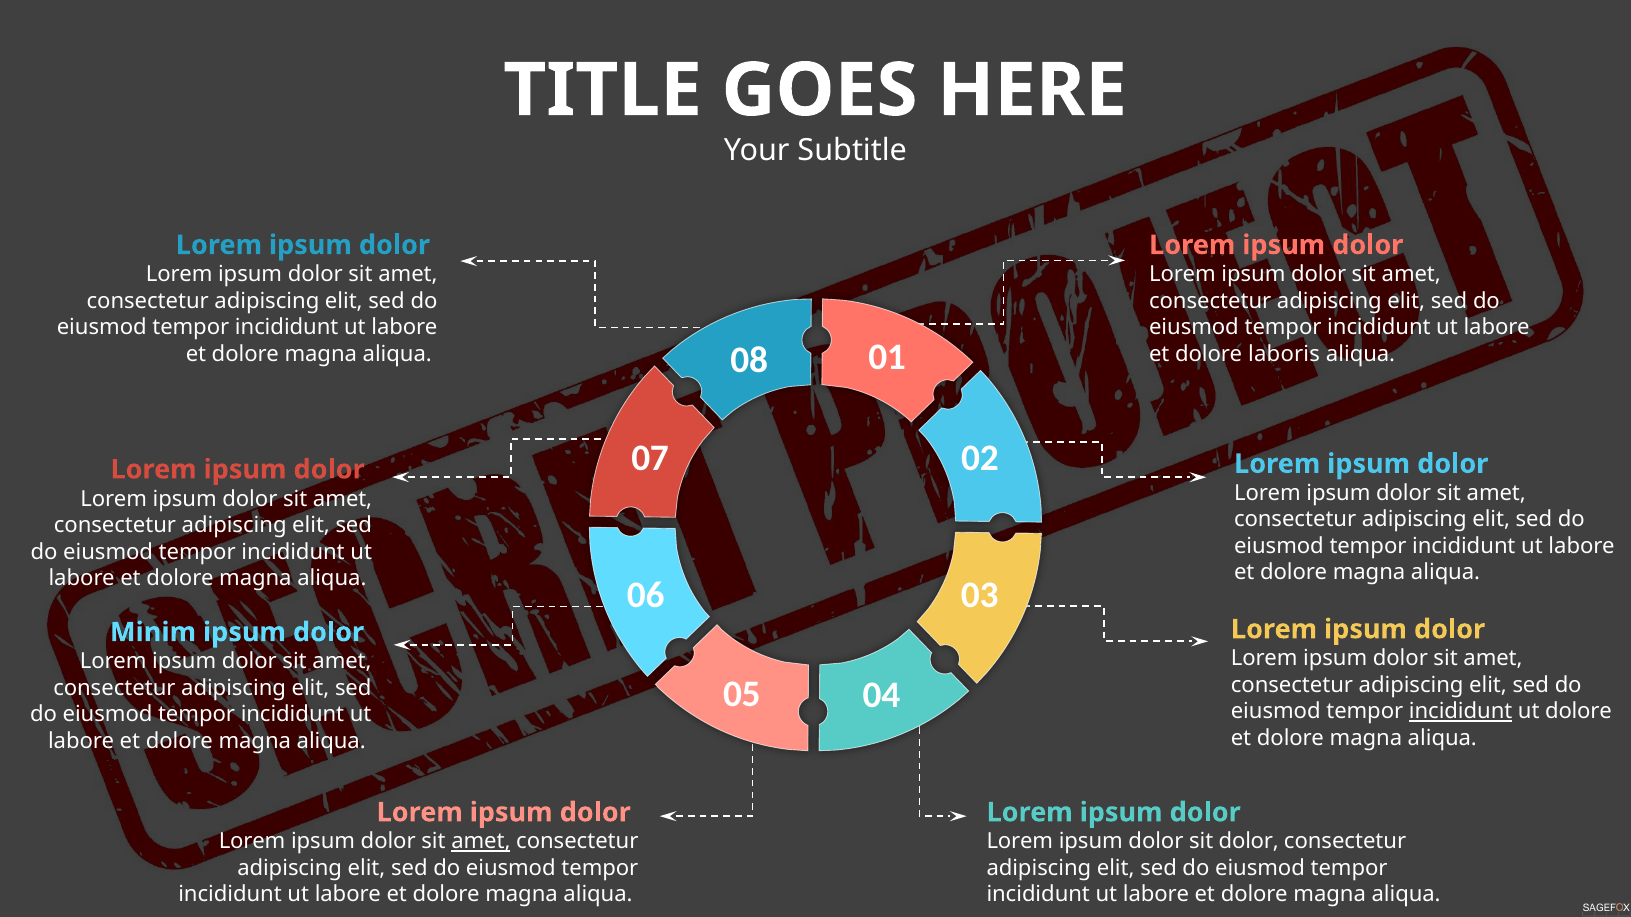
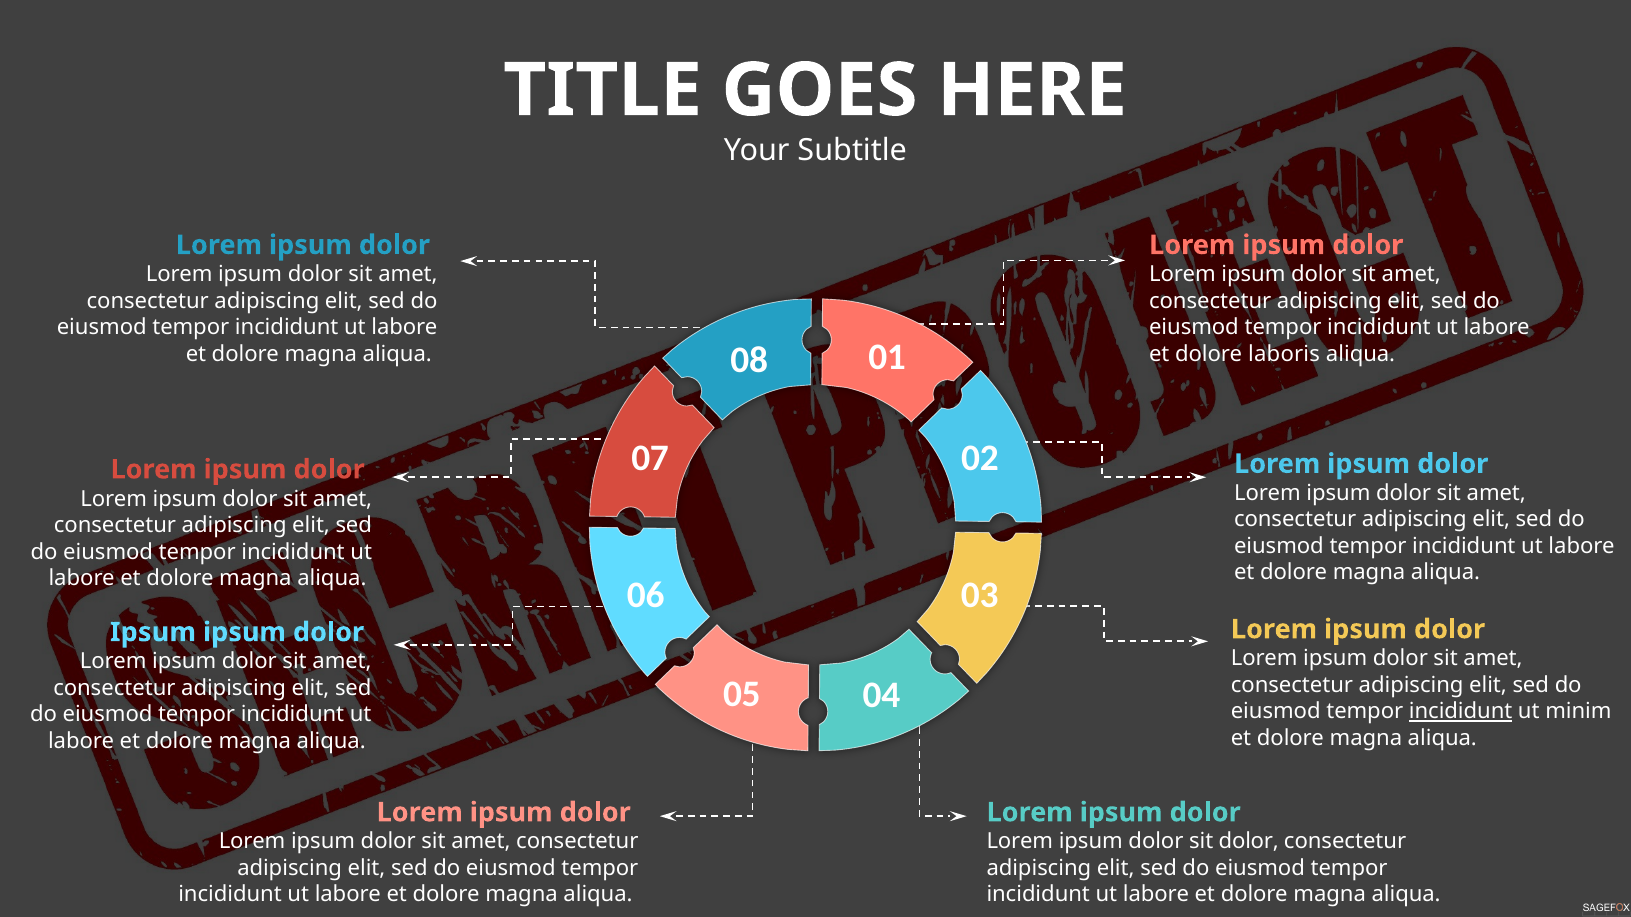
Minim at (153, 633): Minim -> Ipsum
ut dolore: dolore -> minim
amet at (481, 842) underline: present -> none
